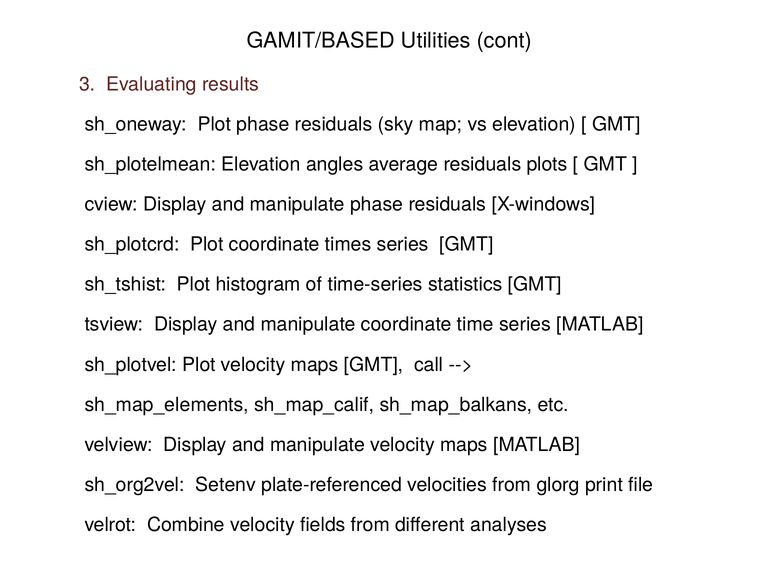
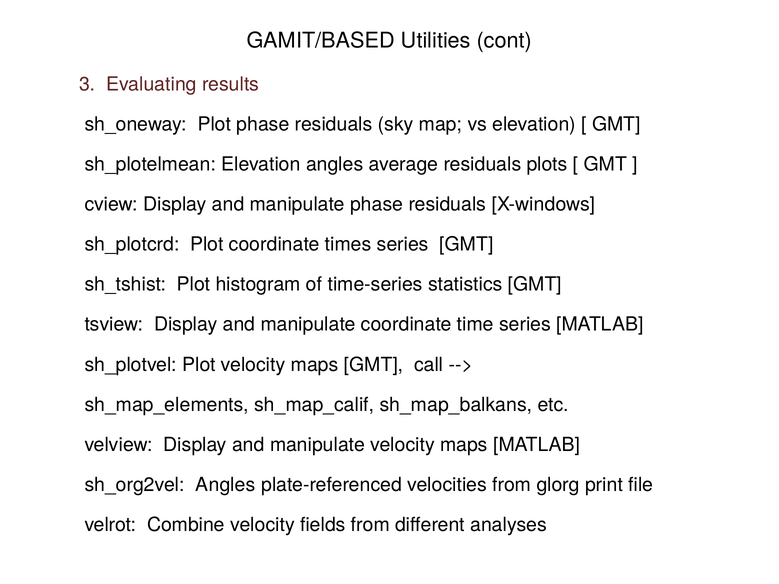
sh_org2vel Setenv: Setenv -> Angles
